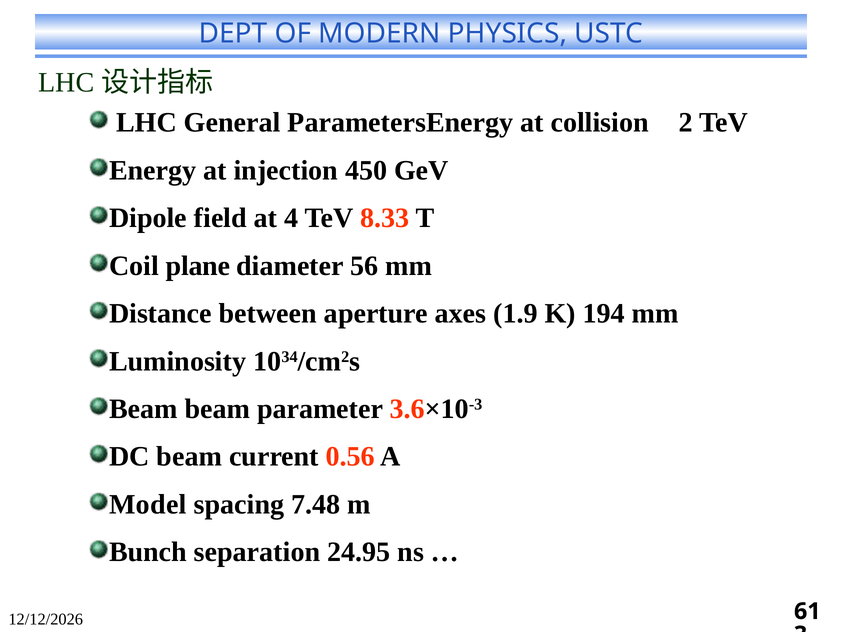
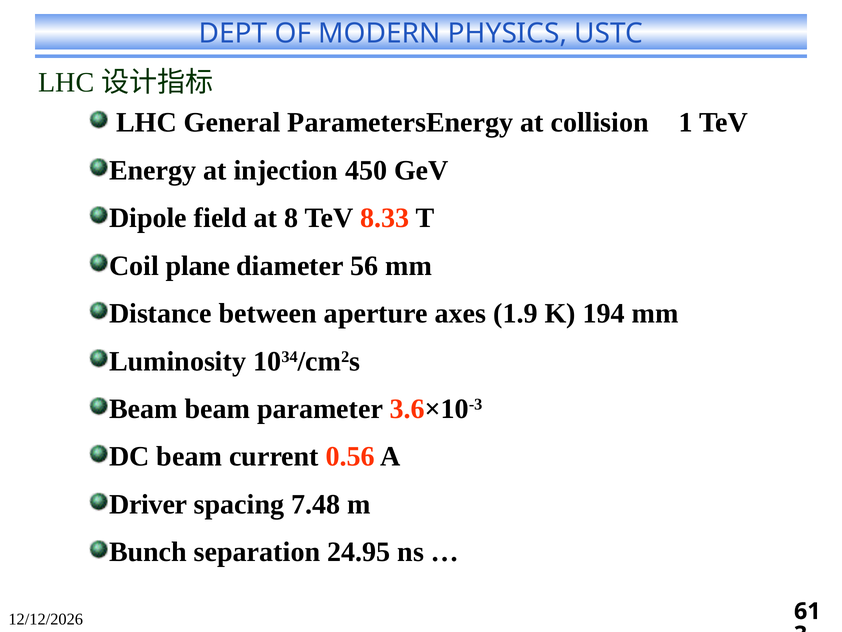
2: 2 -> 1
4: 4 -> 8
Model: Model -> Driver
